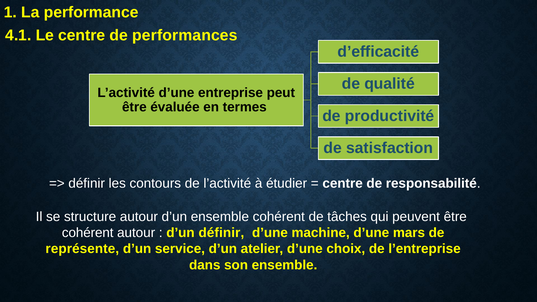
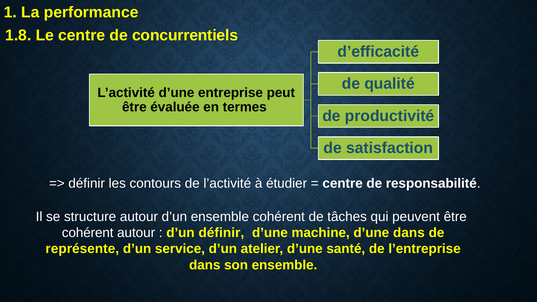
4.1: 4.1 -> 1.8
performances: performances -> concurrentiels
d’une mars: mars -> dans
choix: choix -> santé
